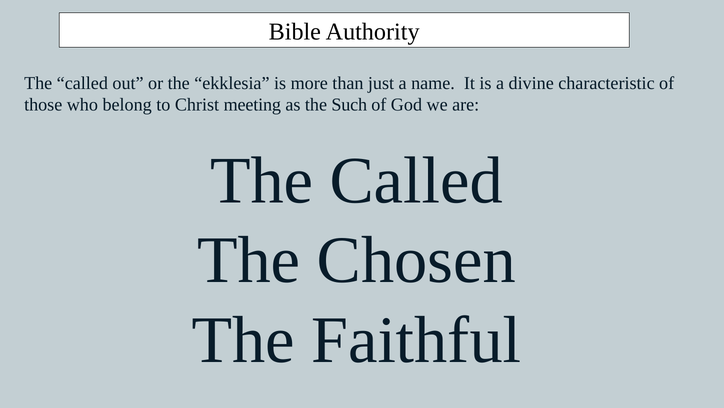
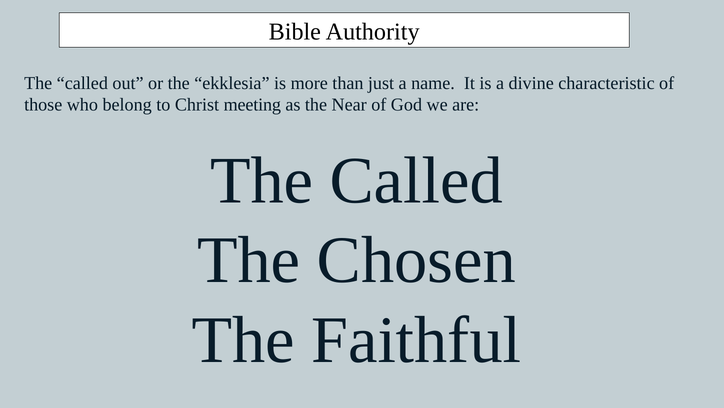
Such: Such -> Near
